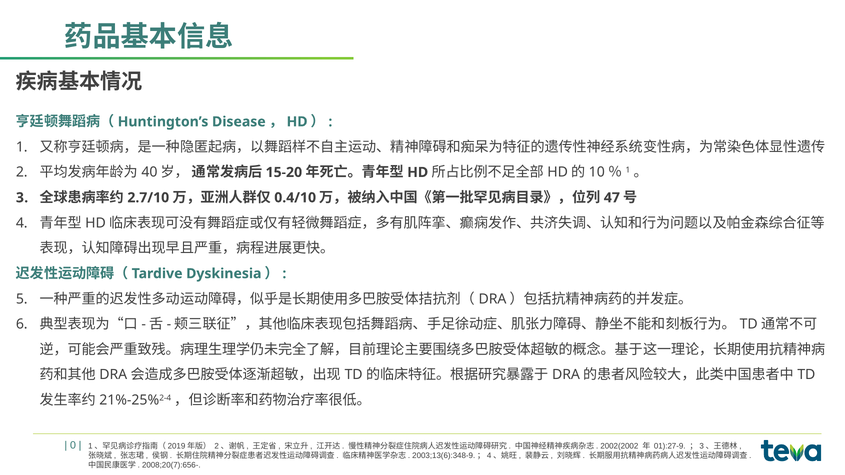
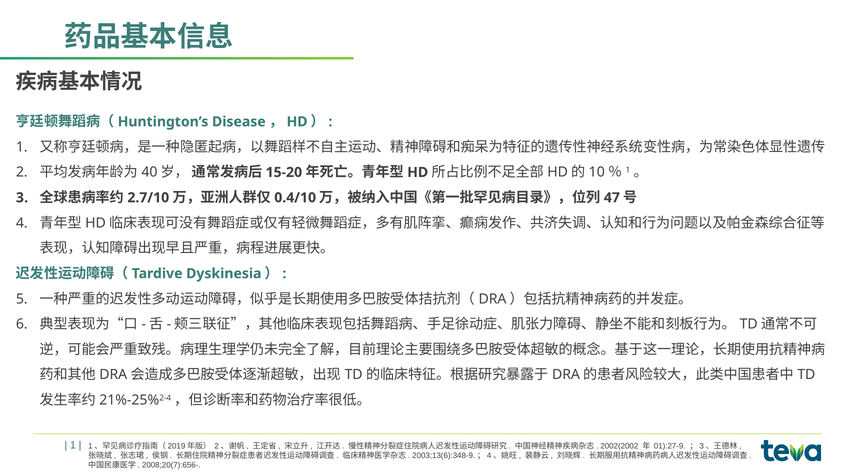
0 at (73, 445): 0 -> 1
